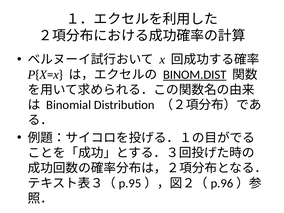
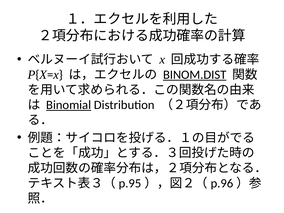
Binomial underline: none -> present
